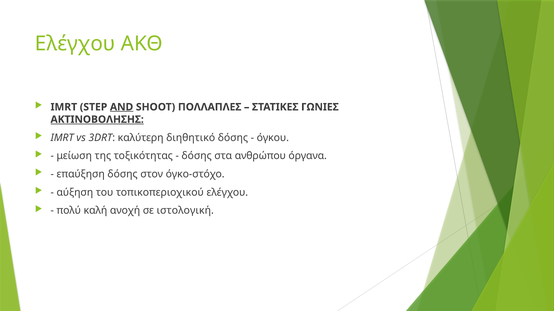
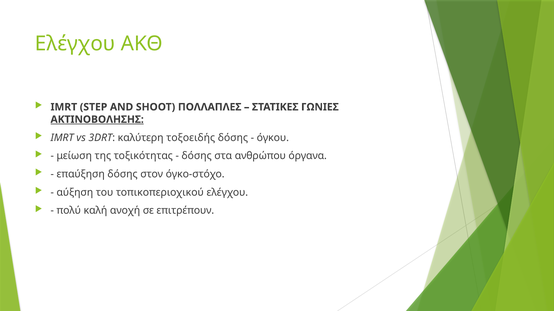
AND underline: present -> none
διηθητικό: διηθητικό -> τοξοειδής
ιστολογική: ιστολογική -> επιτρέπουν
